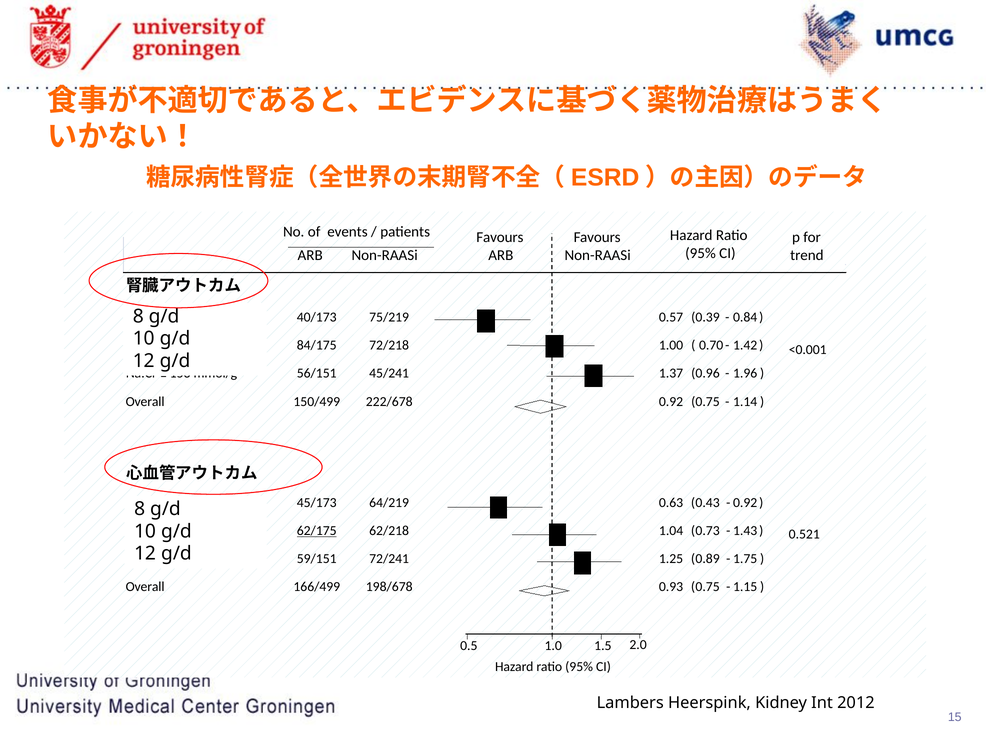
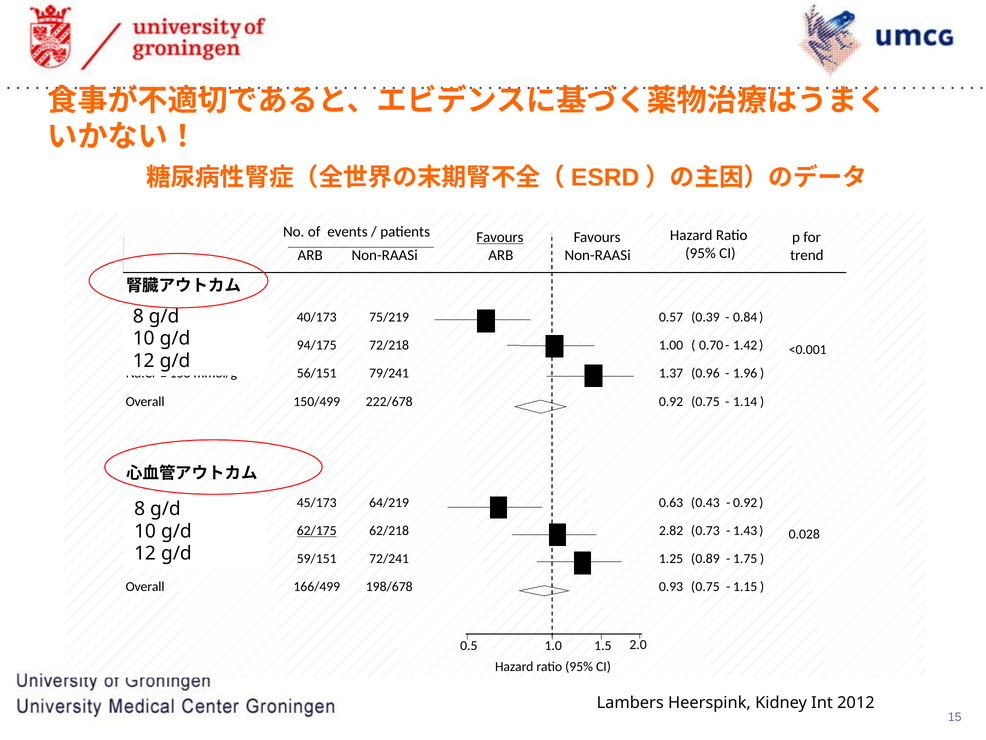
Favours at (500, 237) underline: none -> present
84/175: 84/175 -> 94/175
45/241: 45/241 -> 79/241
1.04: 1.04 -> 2.82
0.521: 0.521 -> 0.028
